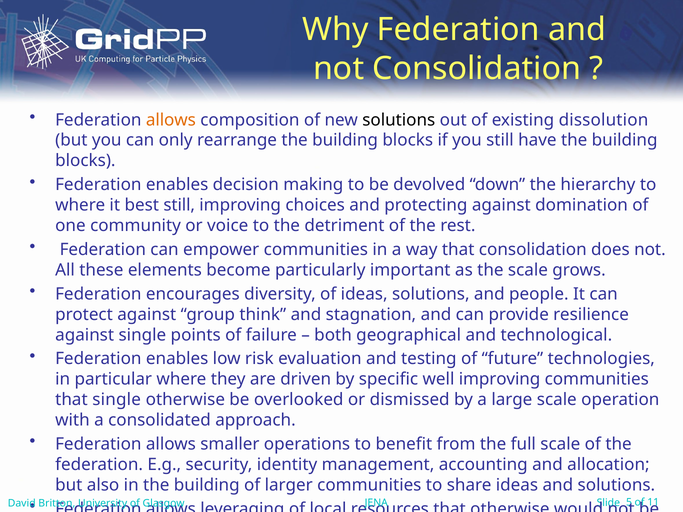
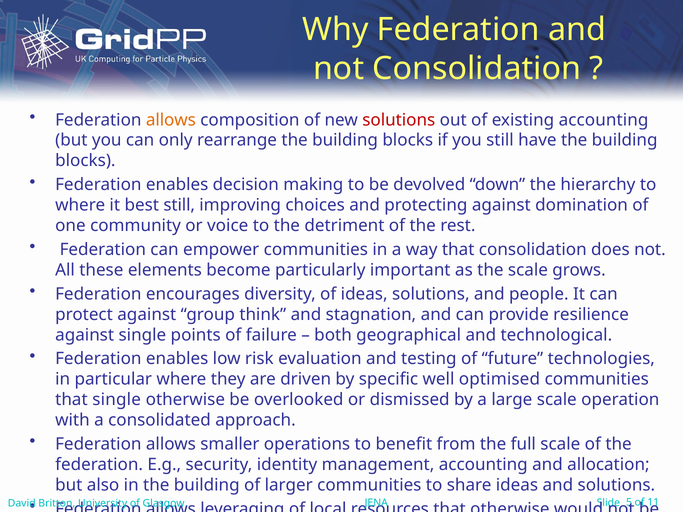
solutions at (399, 120) colour: black -> red
existing dissolution: dissolution -> accounting
well improving: improving -> optimised
